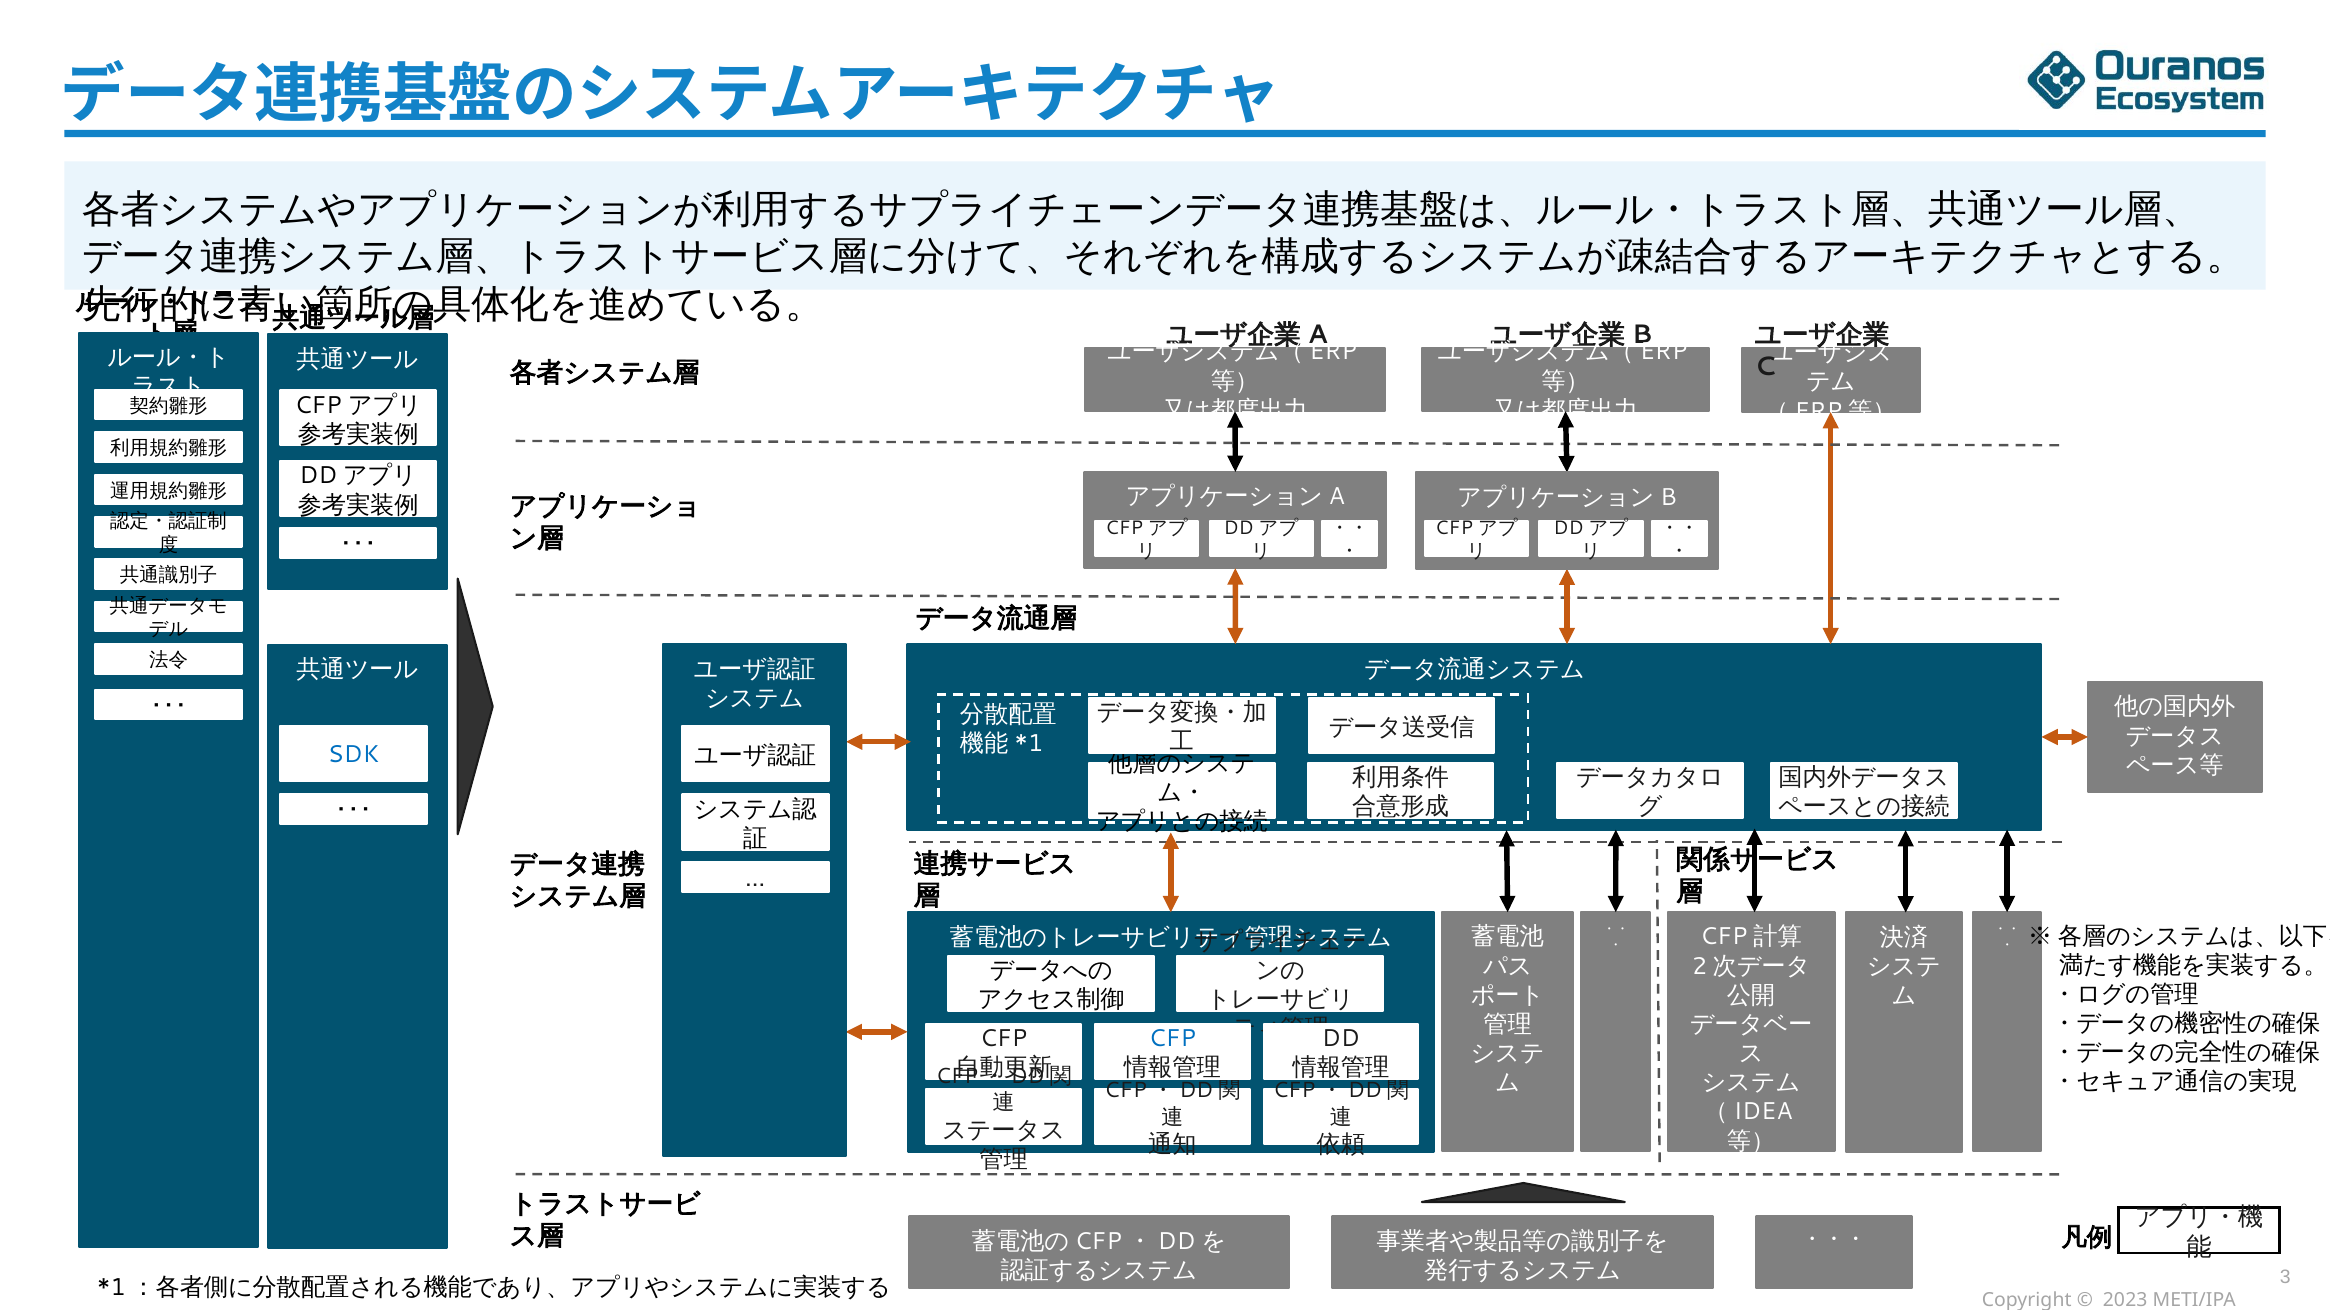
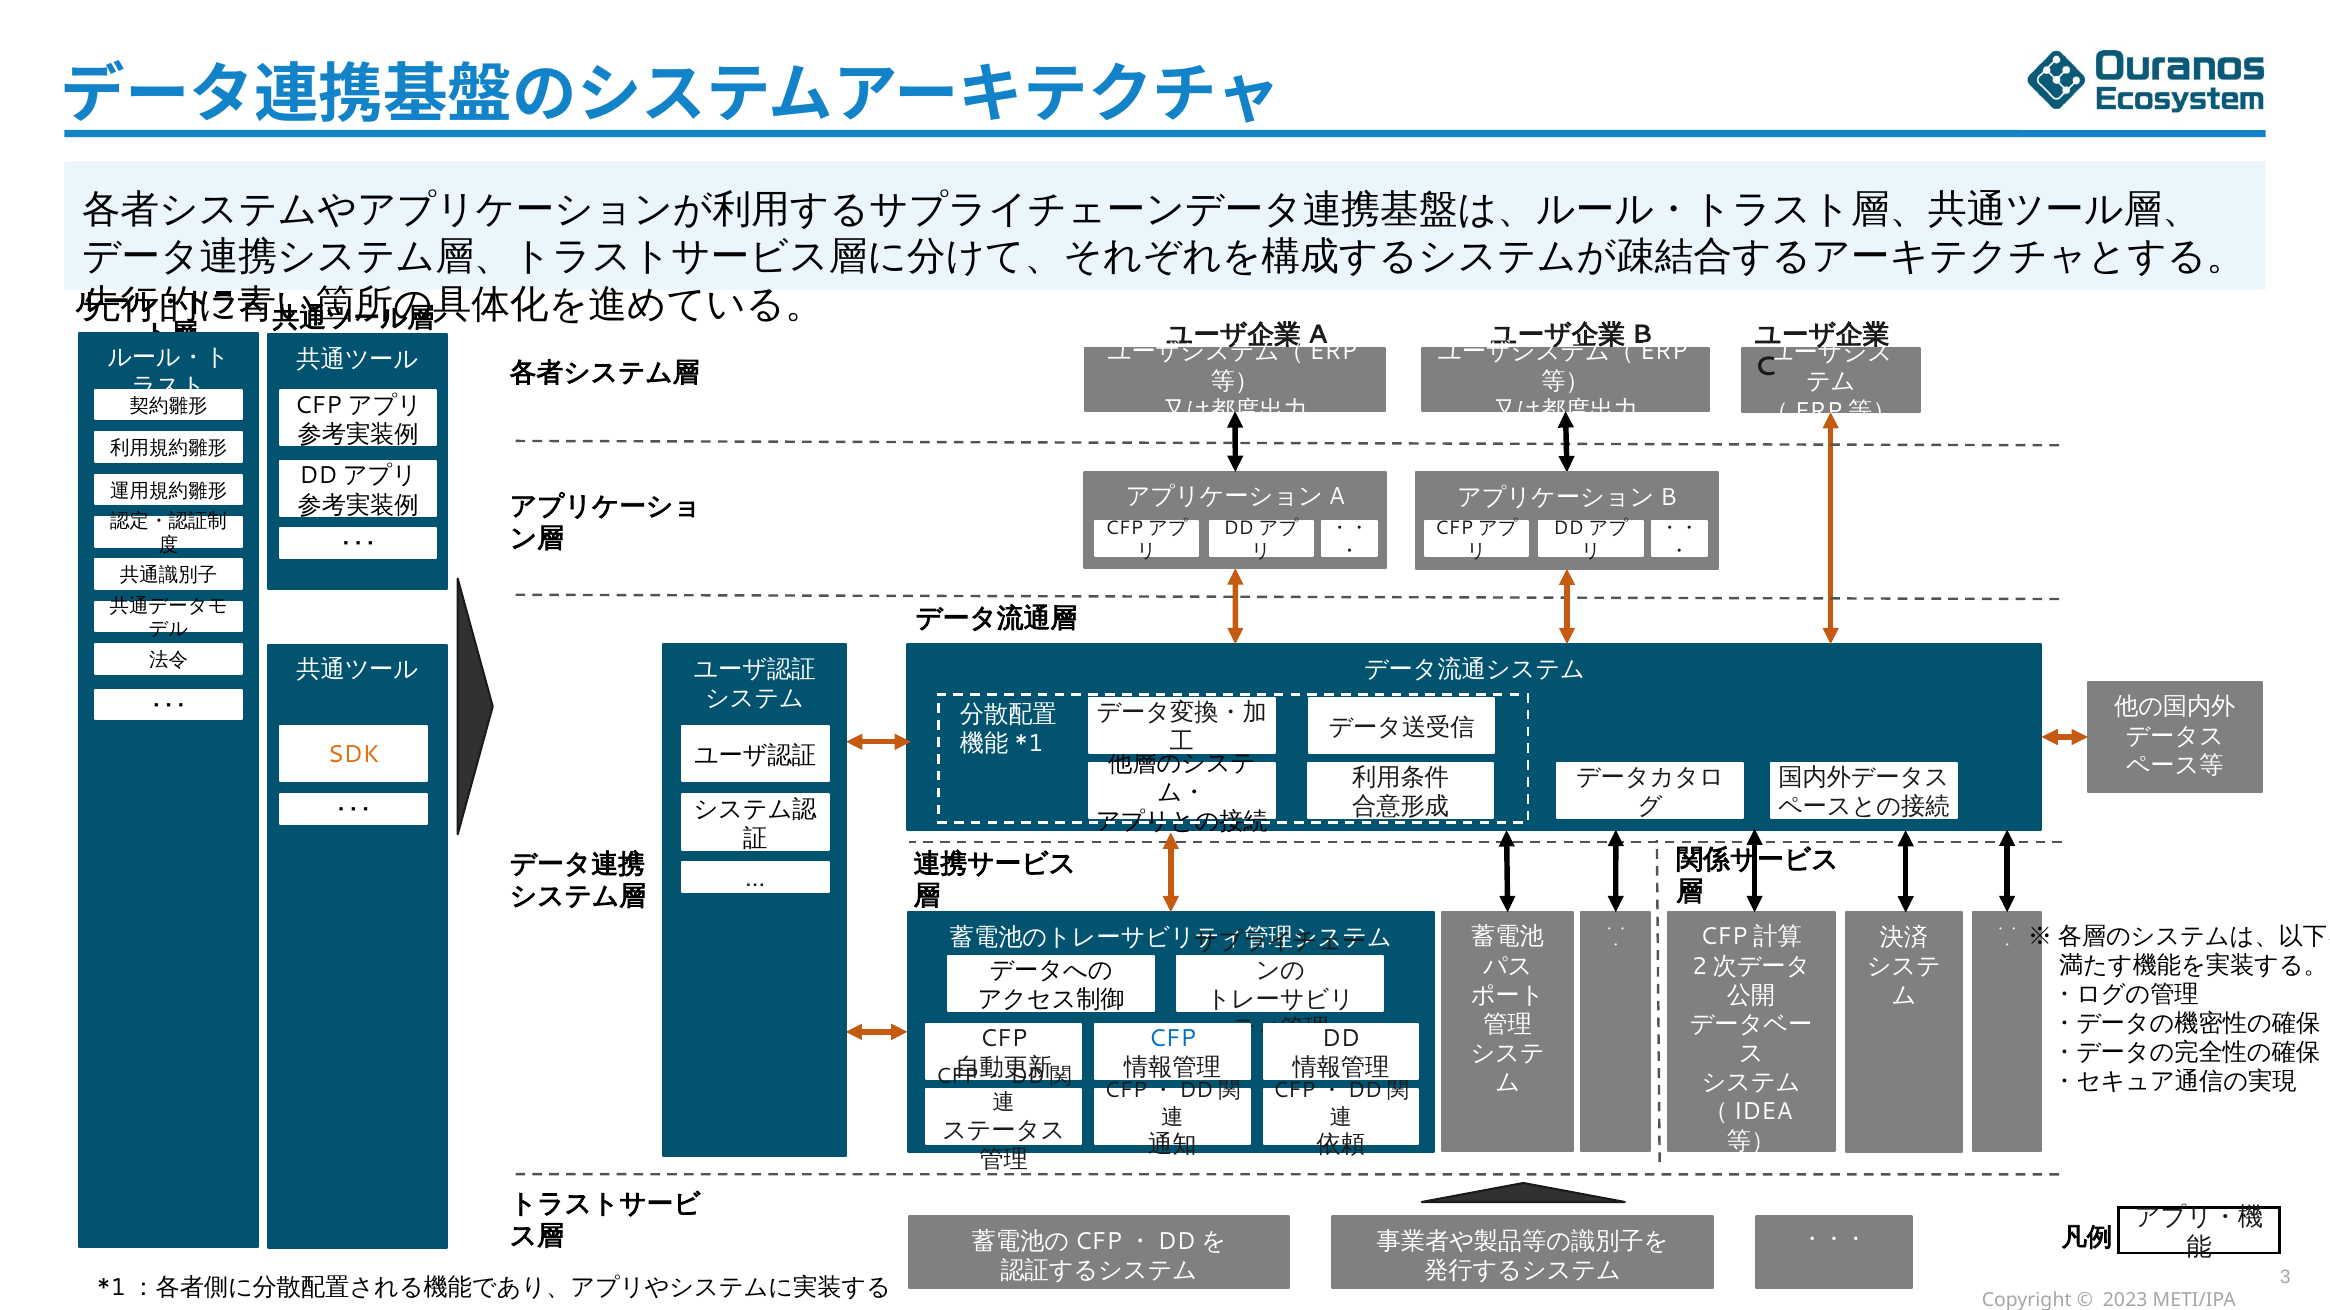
SDK colour: blue -> orange
